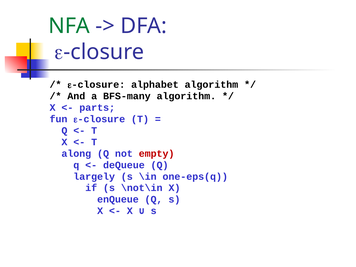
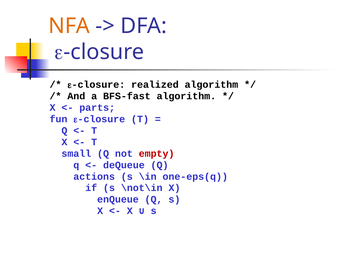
NFA colour: green -> orange
alphabet: alphabet -> realized
BFS-many: BFS-many -> BFS-fast
along: along -> small
largely: largely -> actions
